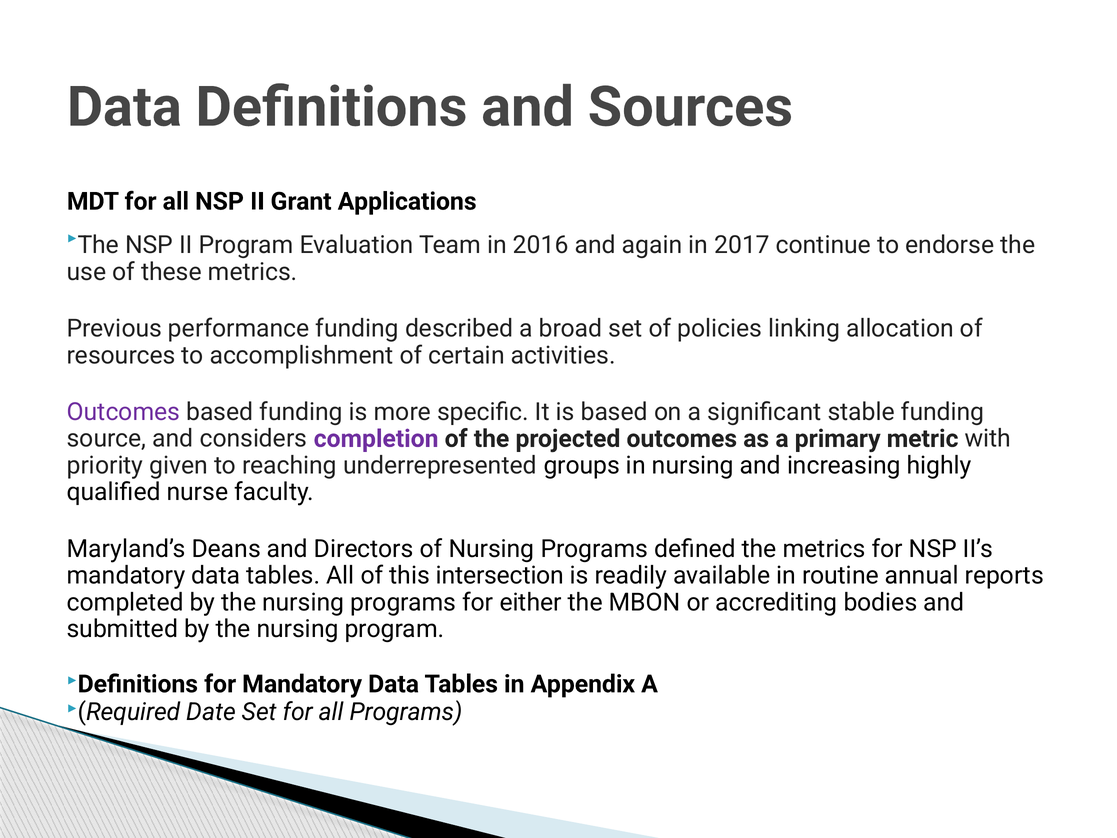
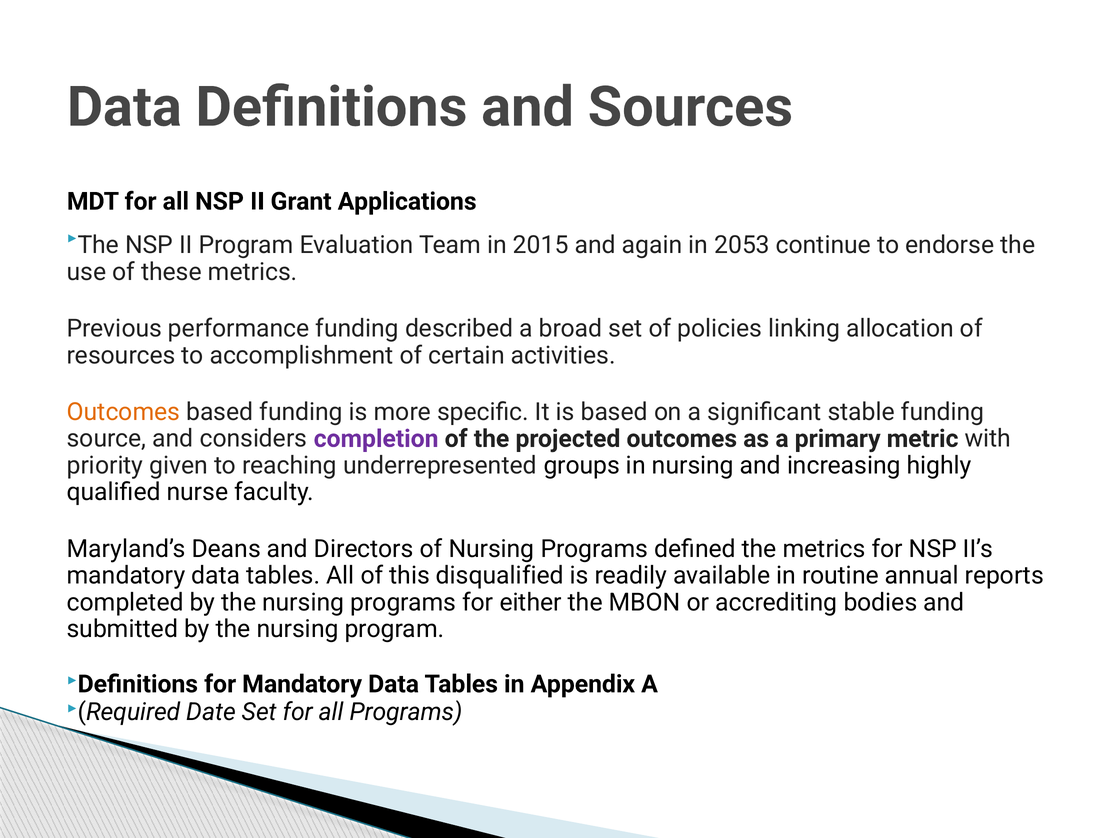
2016: 2016 -> 2015
2017: 2017 -> 2053
Outcomes at (123, 412) colour: purple -> orange
intersection: intersection -> disqualified
